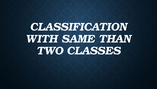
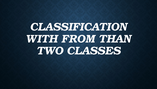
SAME: SAME -> FROM
